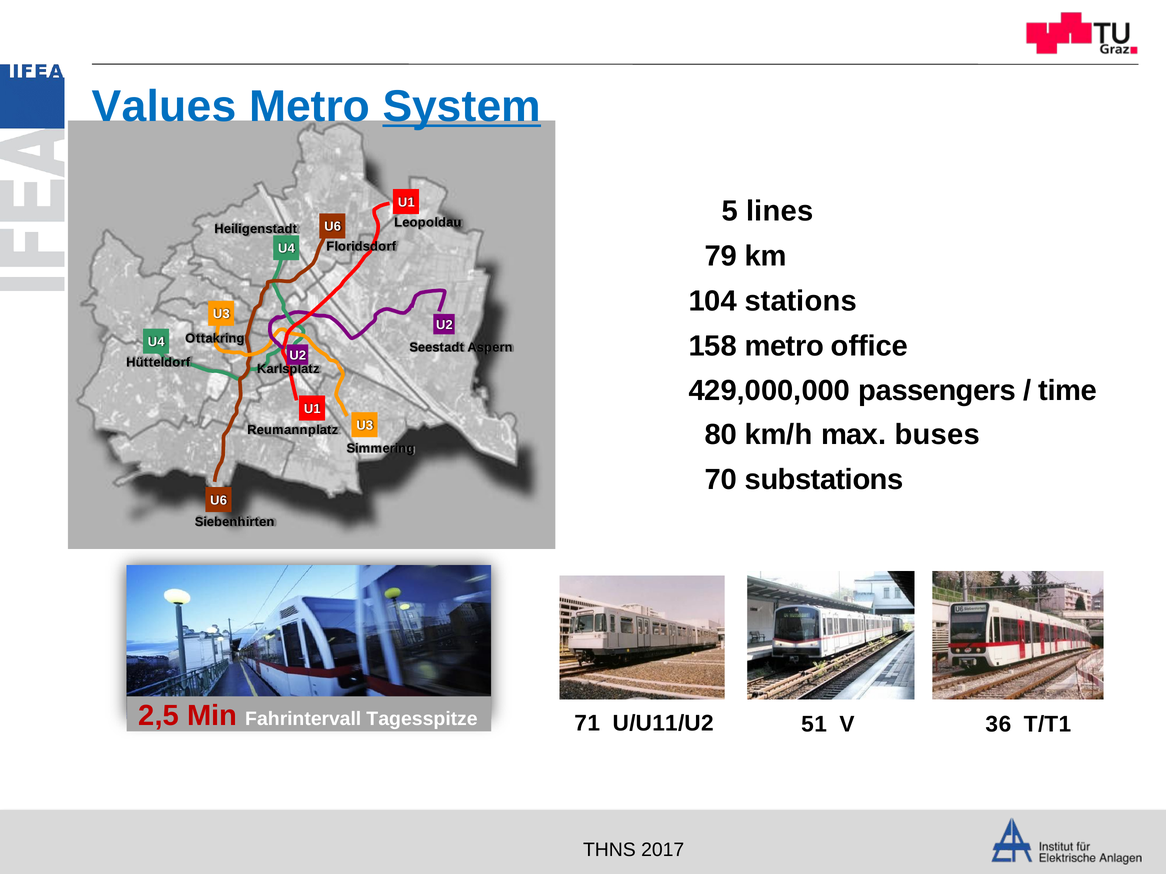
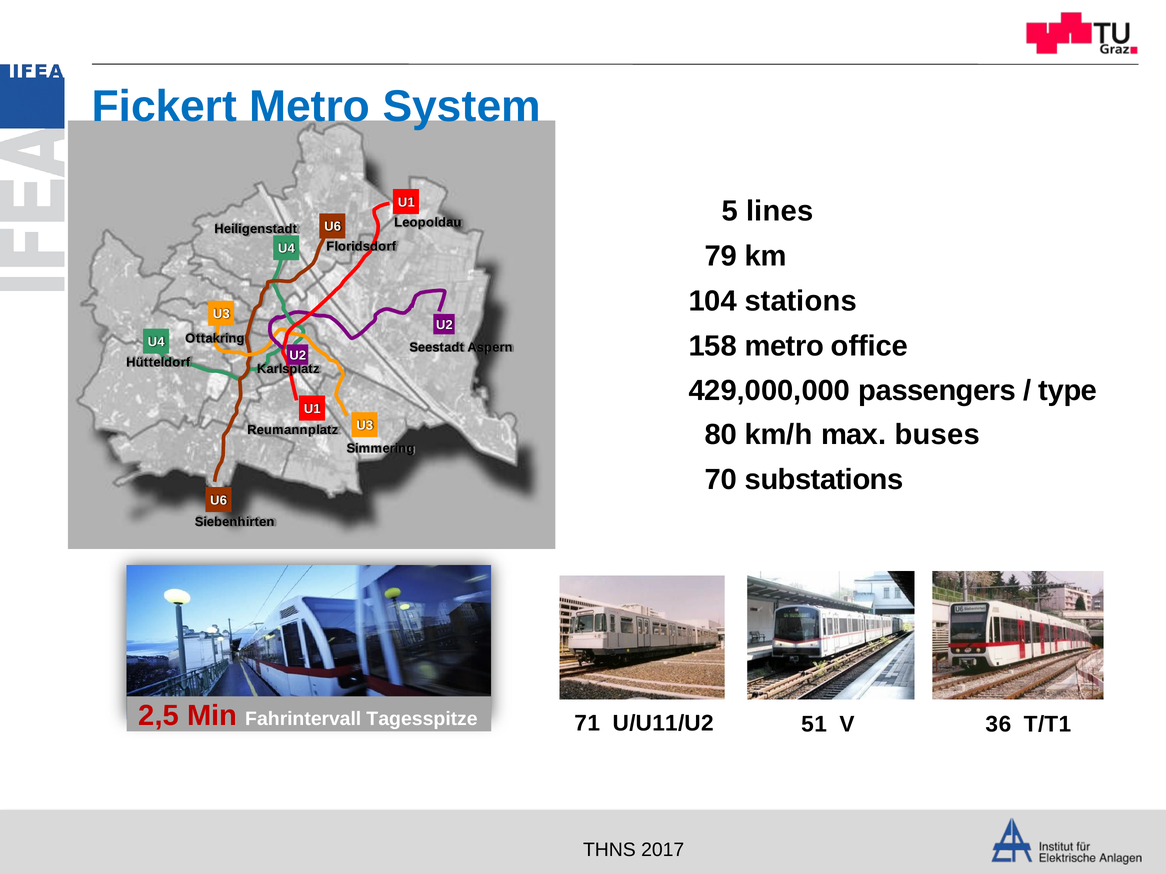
Values: Values -> Fickert
System underline: present -> none
time: time -> type
